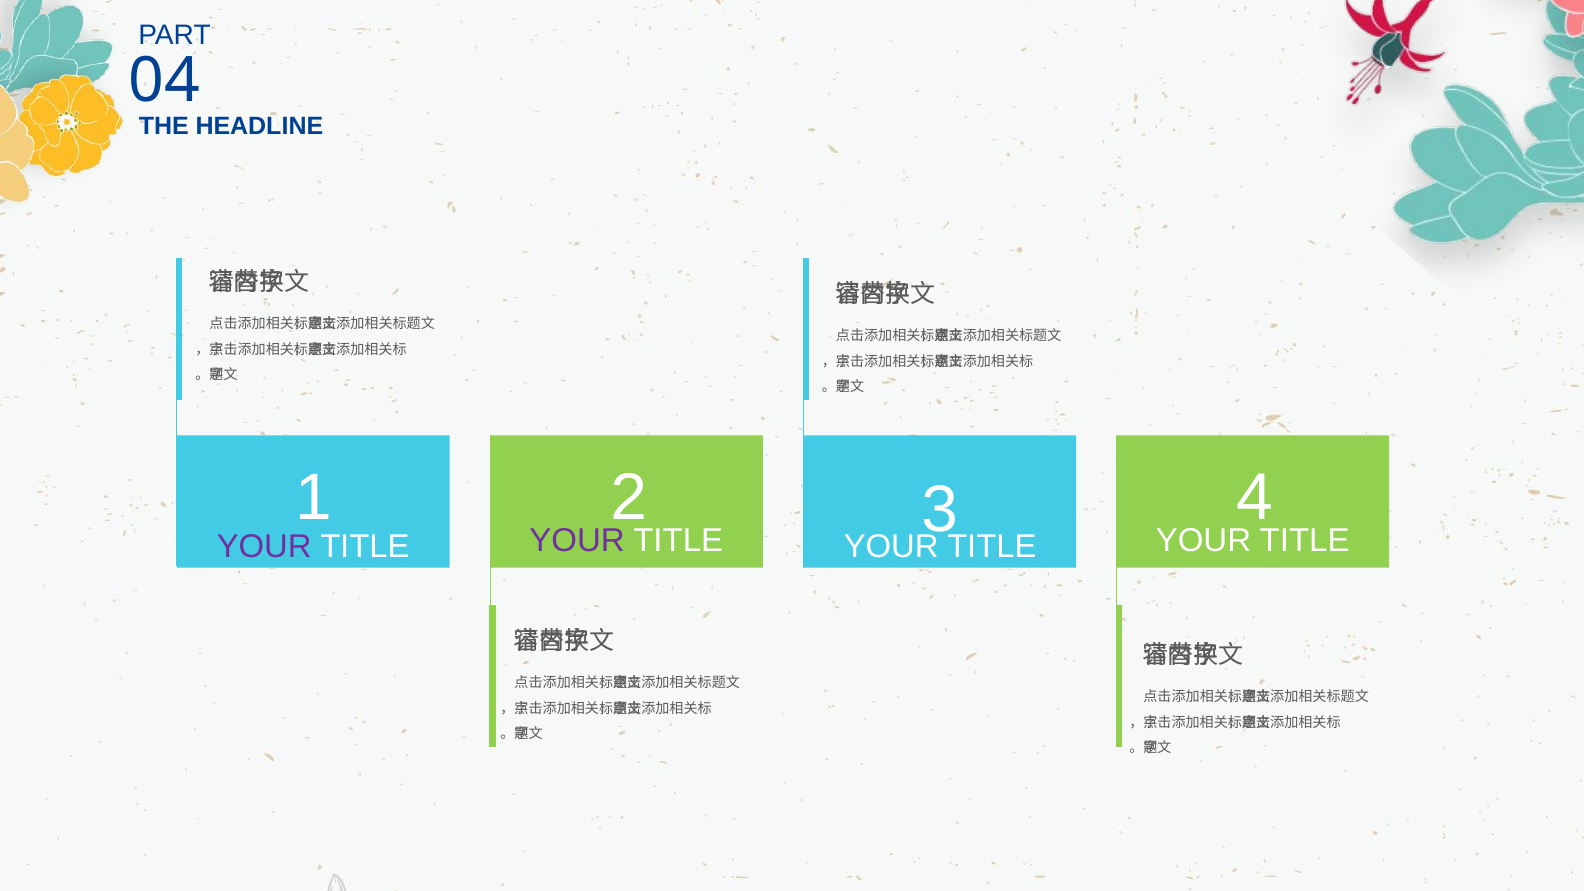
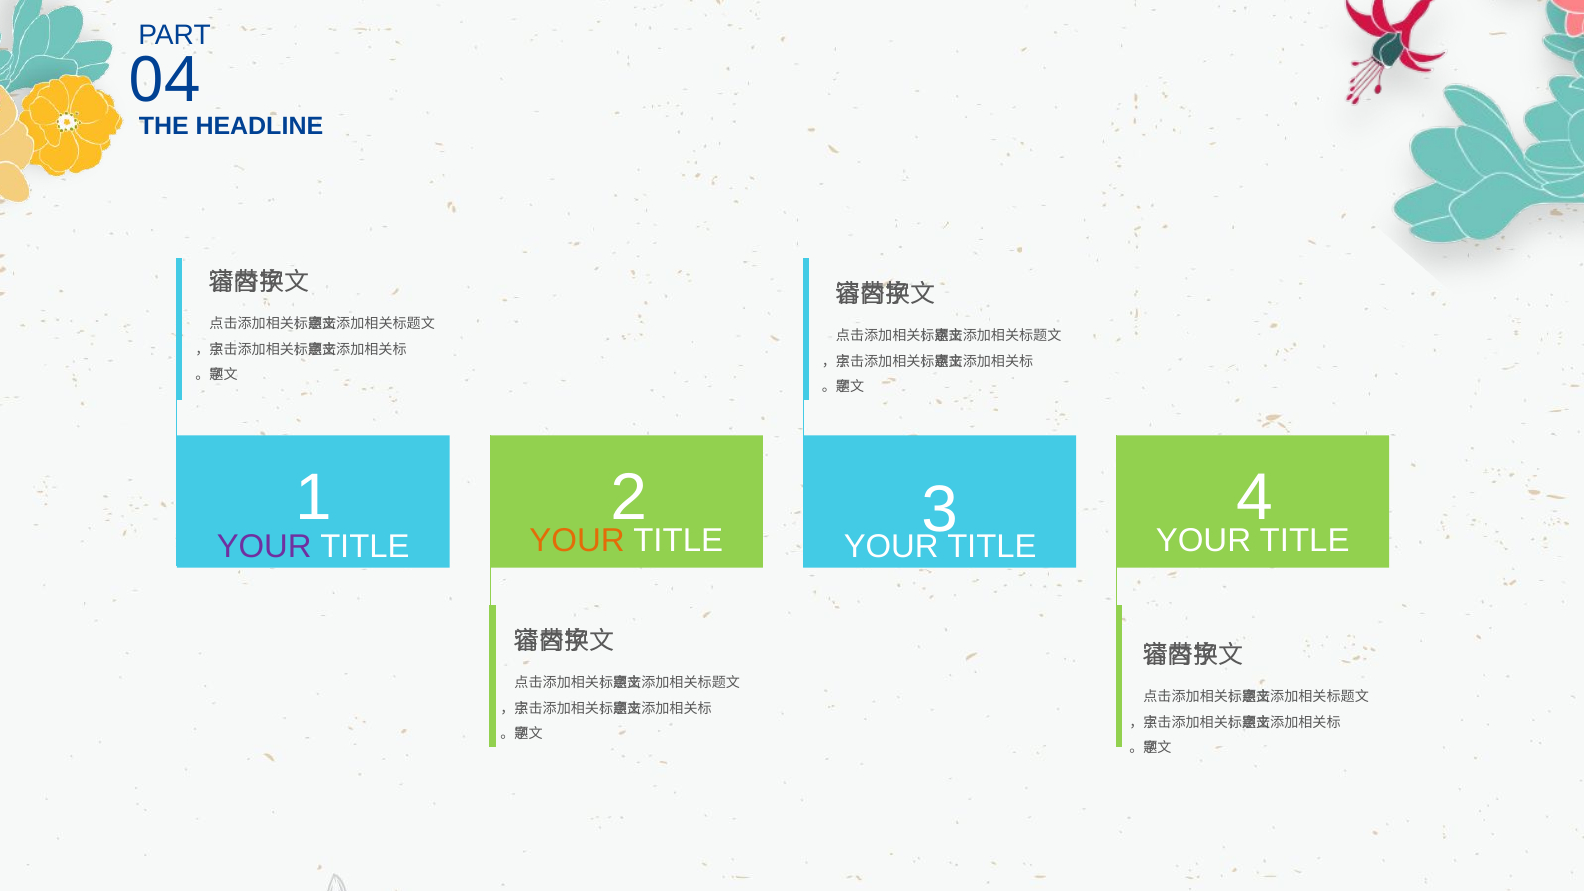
YOUR at (577, 541) colour: purple -> orange
